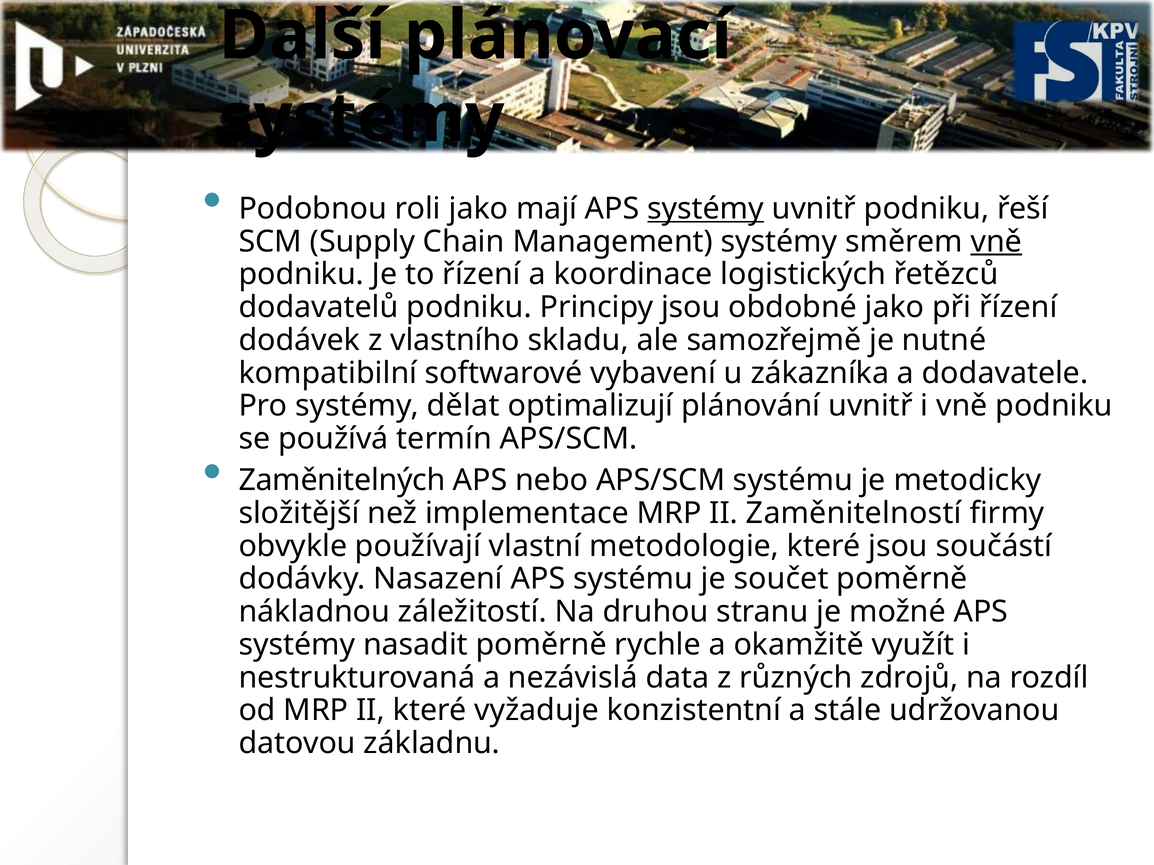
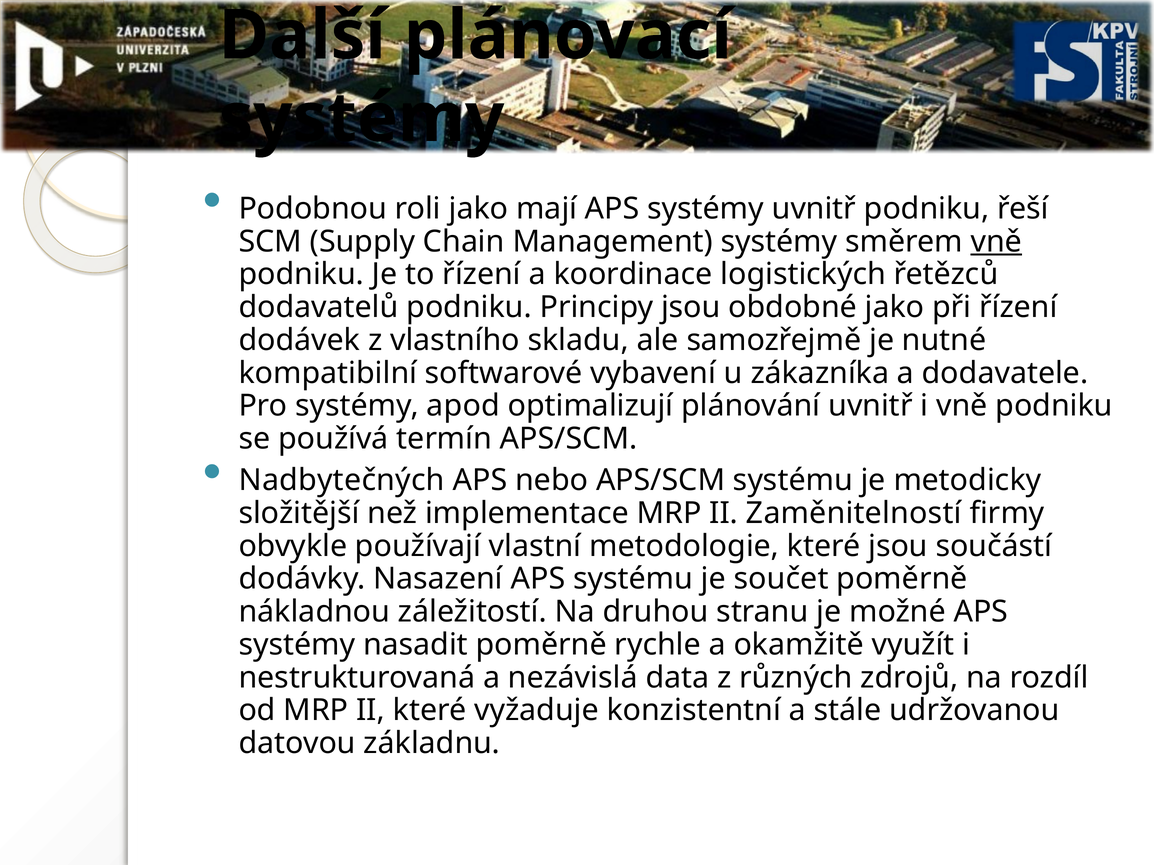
systémy at (706, 209) underline: present -> none
dělat: dělat -> apod
Zaměnitelných: Zaměnitelných -> Nadbytečných
